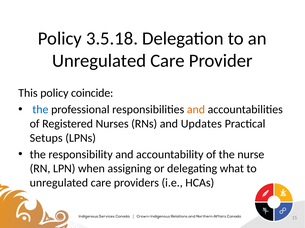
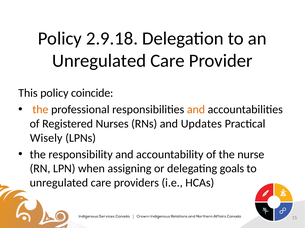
3.5.18: 3.5.18 -> 2.9.18
the at (40, 110) colour: blue -> orange
Setups: Setups -> Wisely
what: what -> goals
